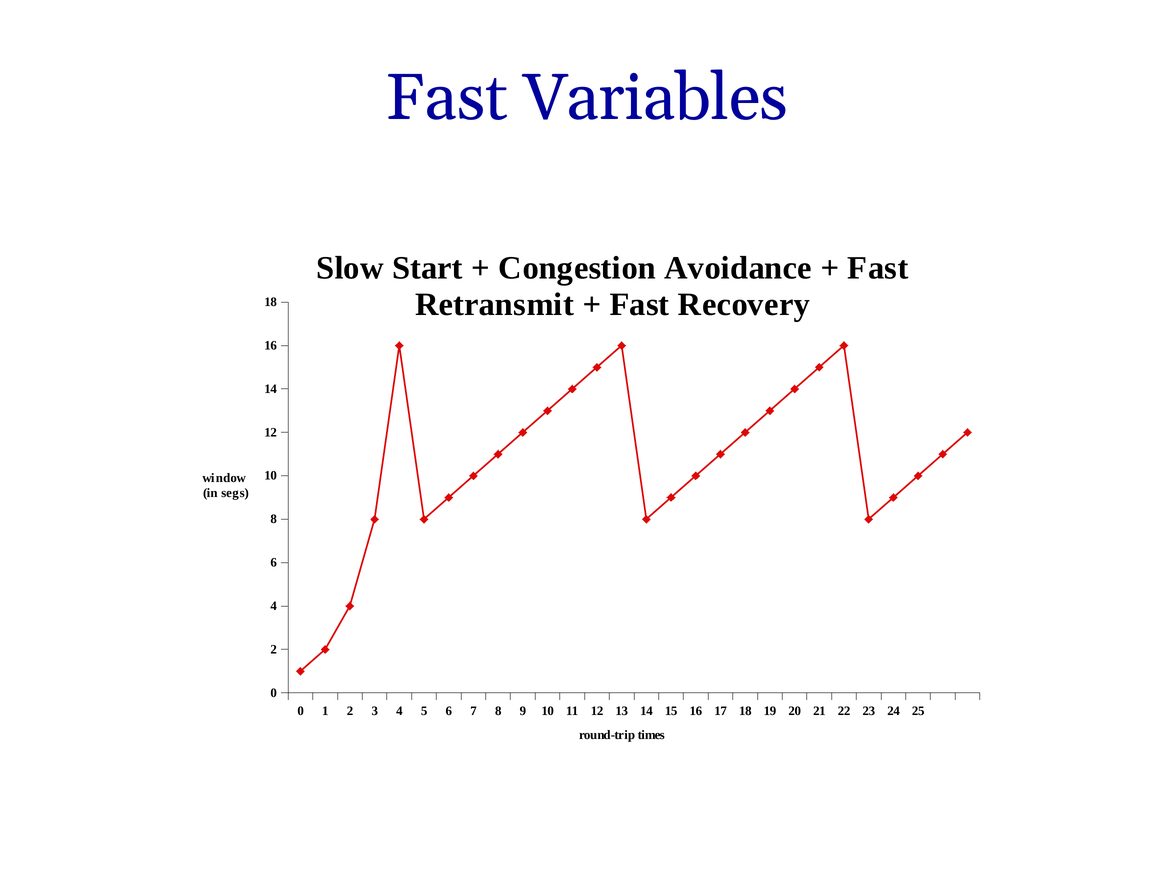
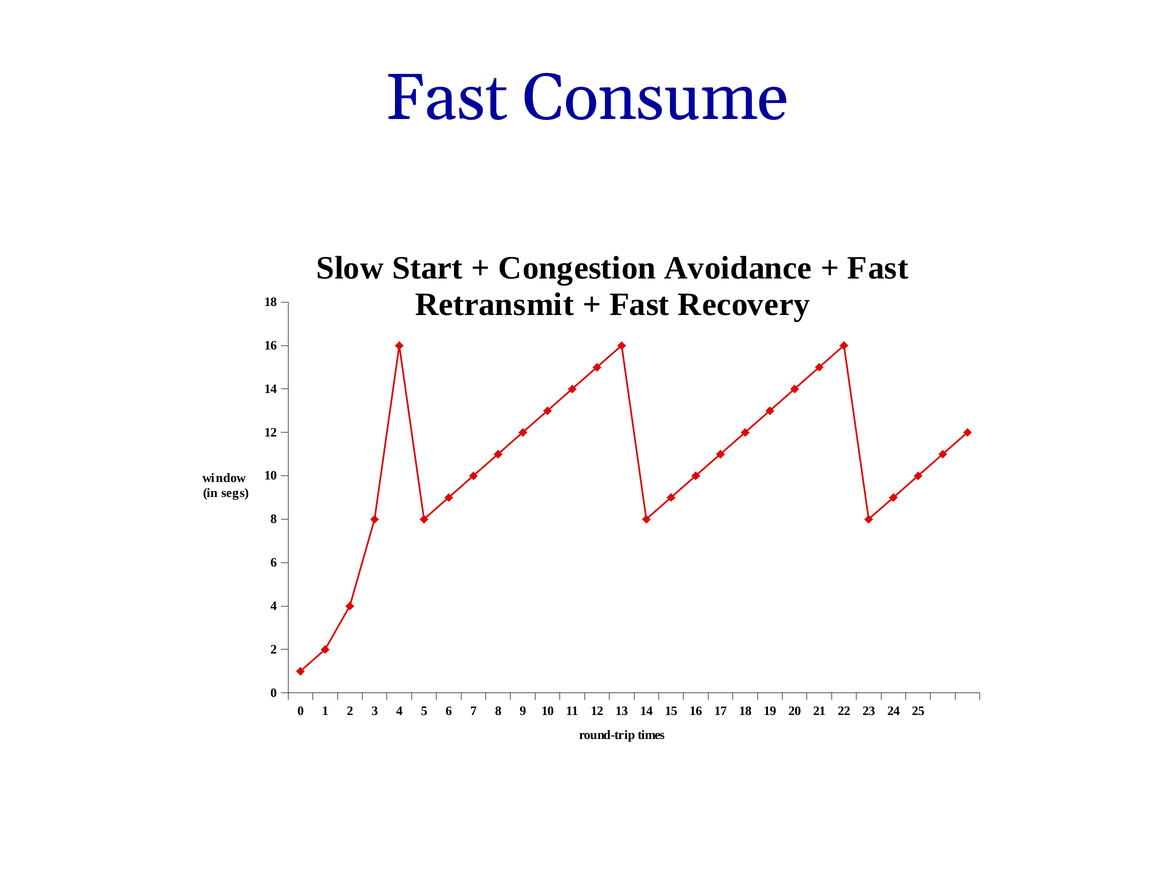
Variables: Variables -> Consume
